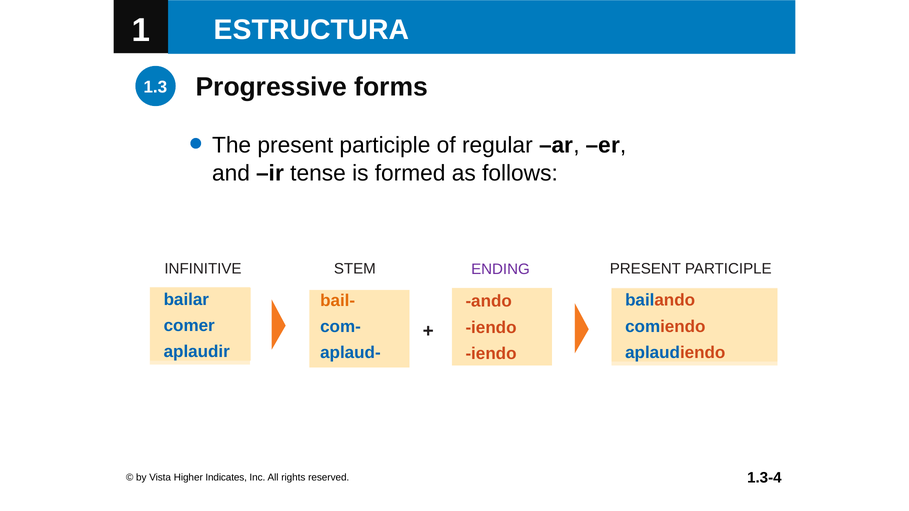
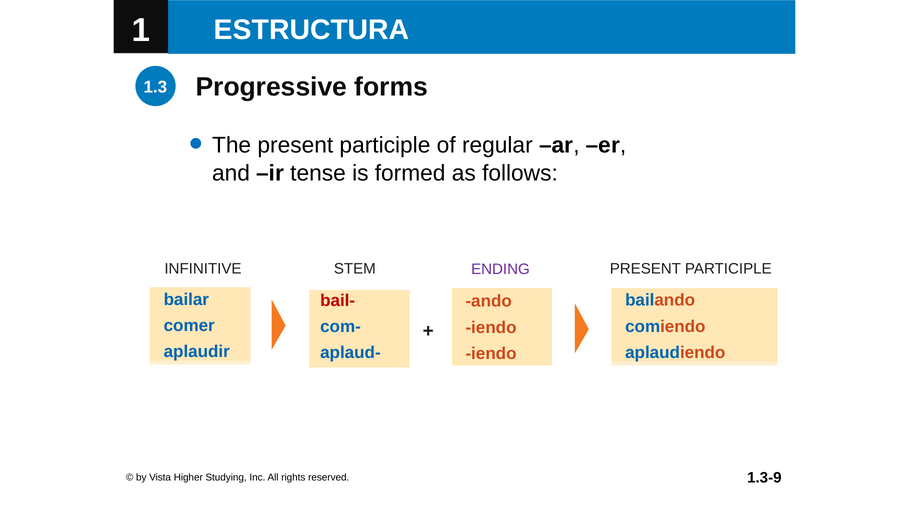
bail- colour: orange -> red
1.3-4: 1.3-4 -> 1.3-9
Indicates: Indicates -> Studying
